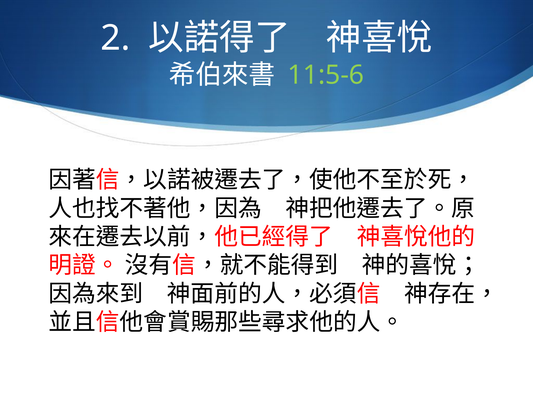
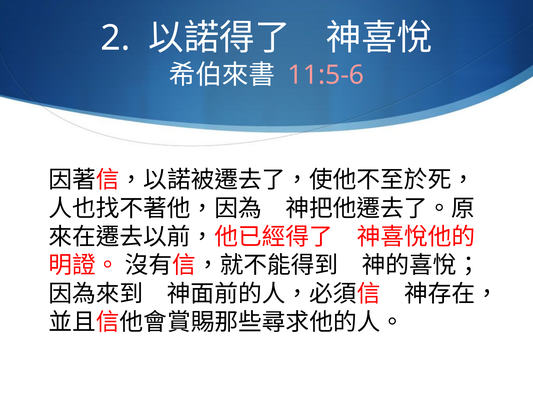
11:5-6 colour: light green -> pink
